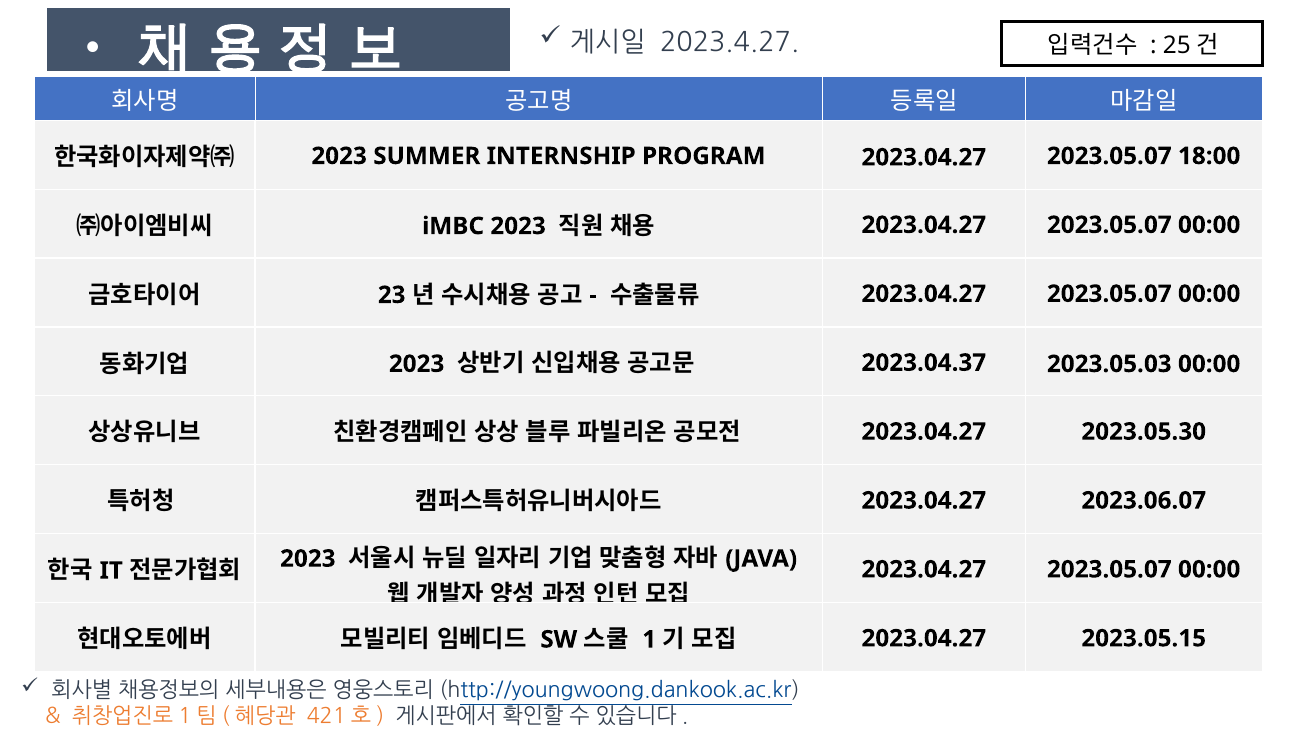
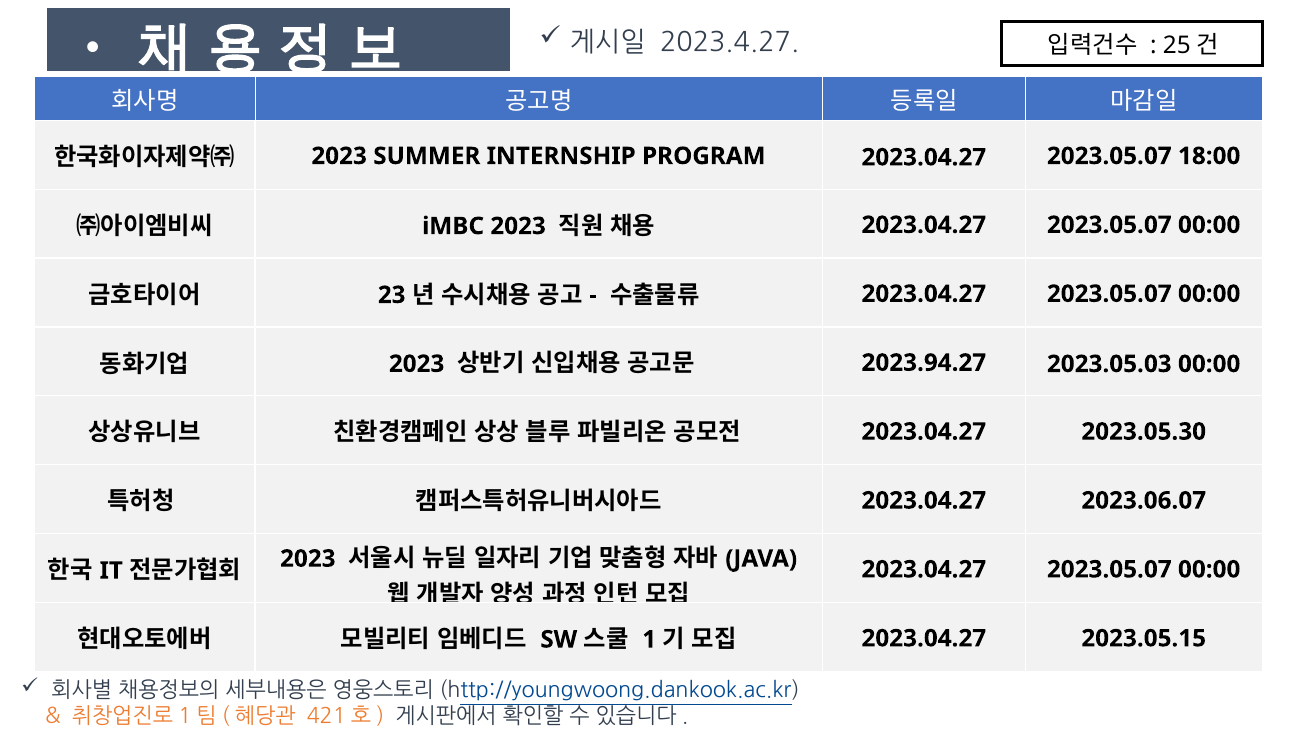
2023.04.37: 2023.04.37 -> 2023.94.27
